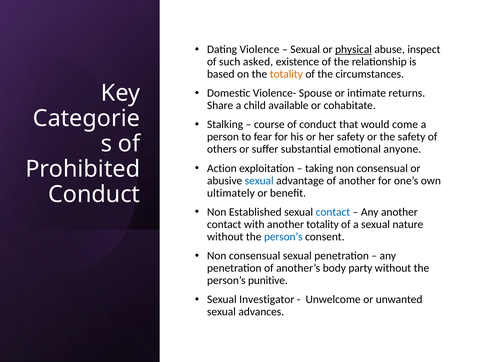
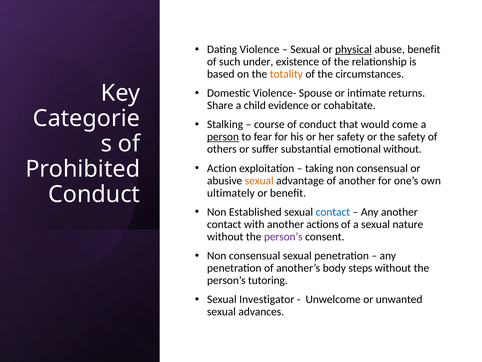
abuse inspect: inspect -> benefit
asked: asked -> under
available: available -> evidence
person underline: none -> present
emotional anyone: anyone -> without
sexual at (259, 180) colour: blue -> orange
another totality: totality -> actions
person’s at (283, 236) colour: blue -> purple
party: party -> steps
punitive: punitive -> tutoring
